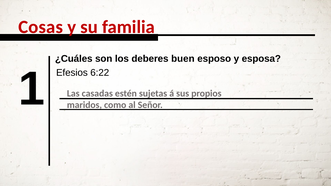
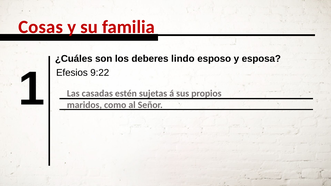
buen: buen -> lindo
6:22: 6:22 -> 9:22
